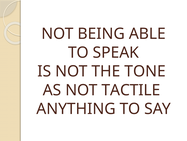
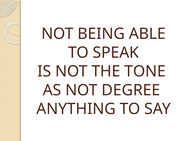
TACTILE: TACTILE -> DEGREE
